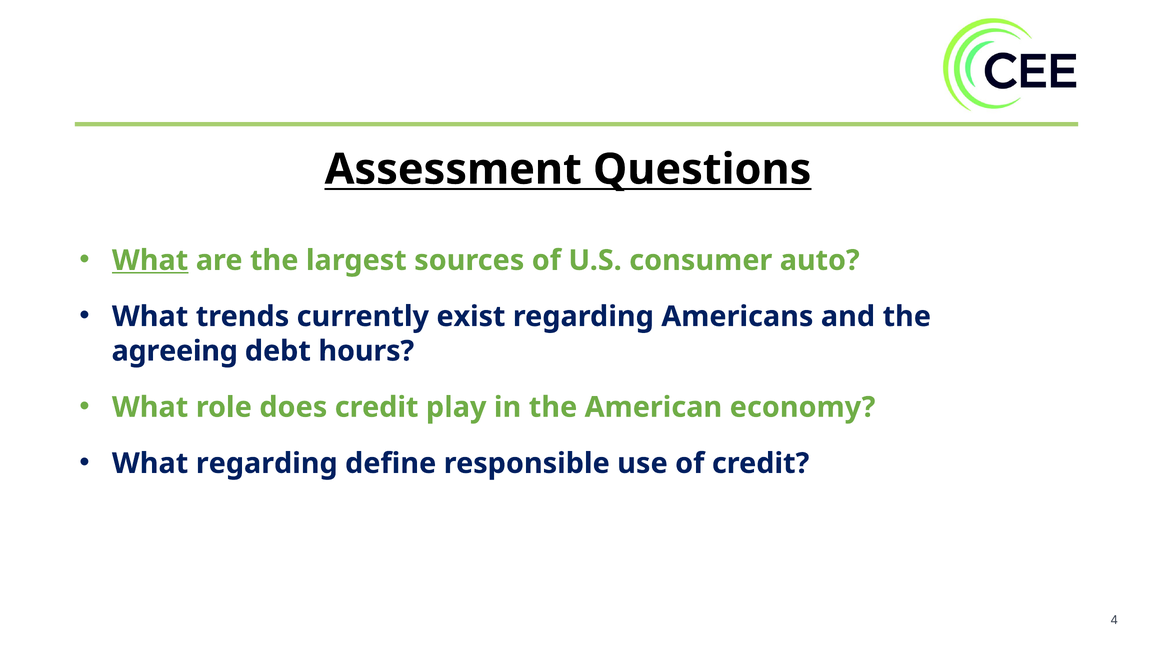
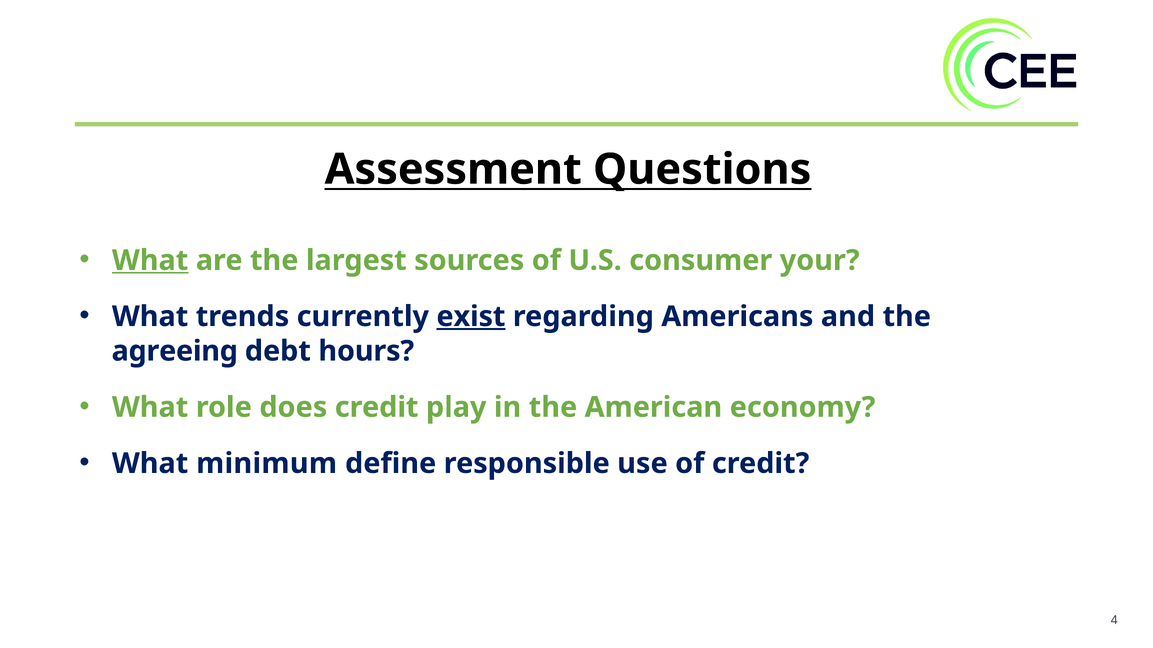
auto: auto -> your
exist underline: none -> present
What regarding: regarding -> minimum
